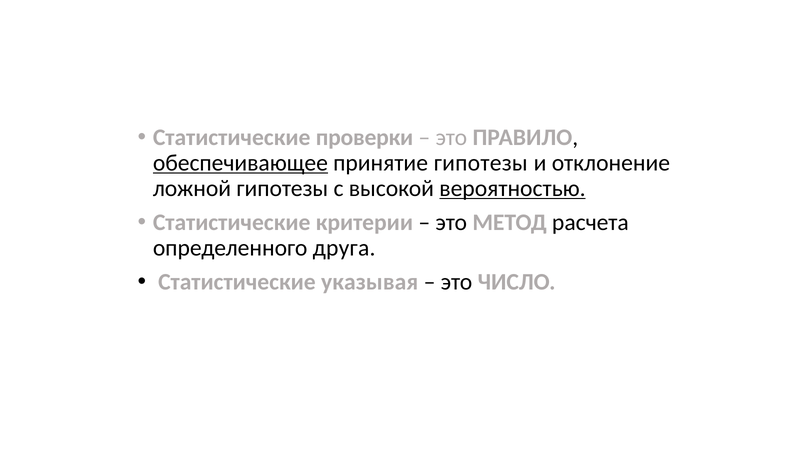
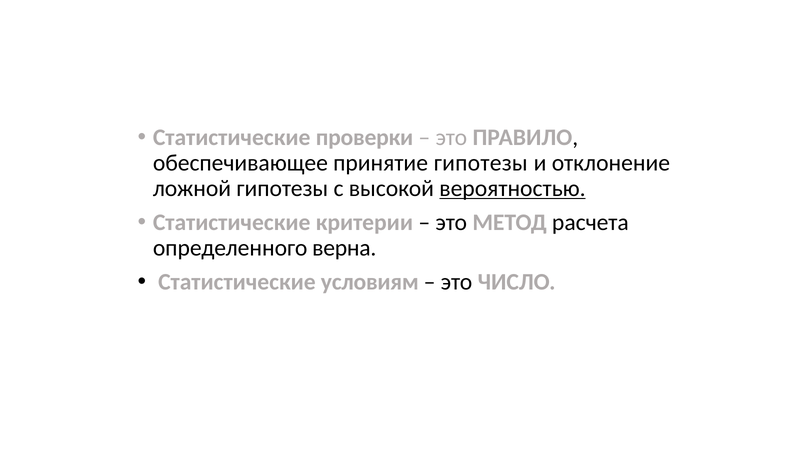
обеспечивающее underline: present -> none
друга: друга -> верна
указывая: указывая -> условиям
